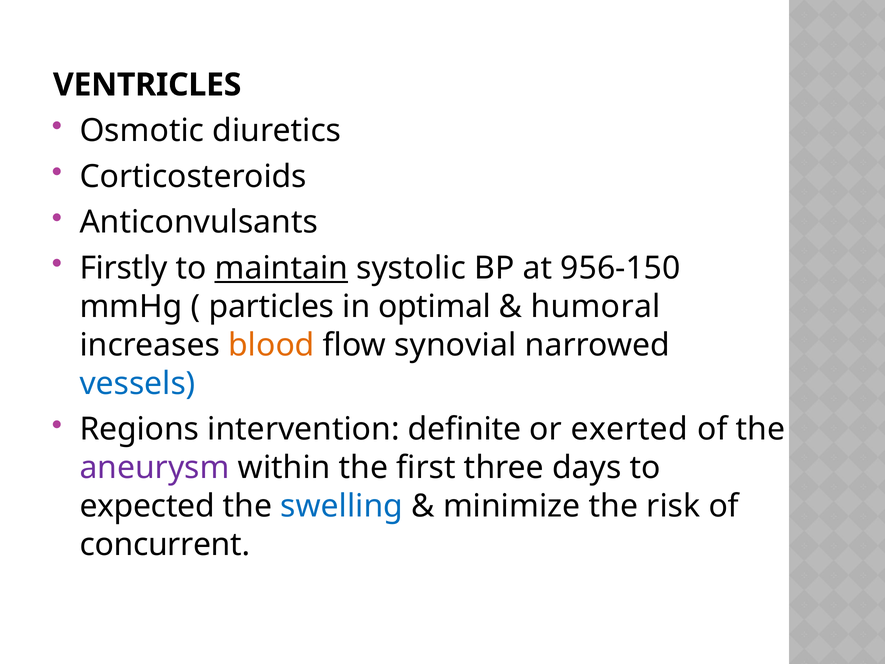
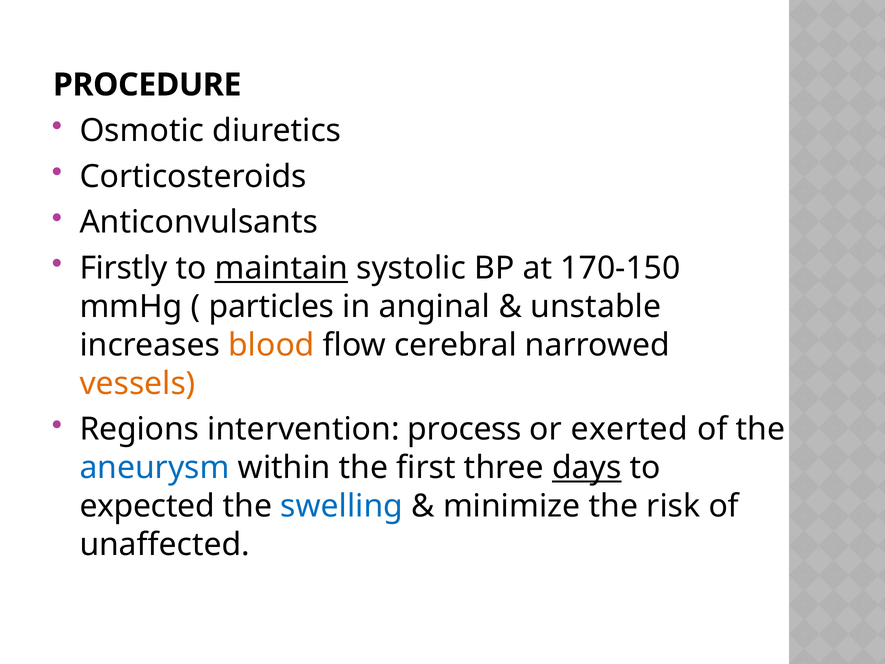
VENTRICLES: VENTRICLES -> PROCEDURE
956-150: 956-150 -> 170-150
optimal: optimal -> anginal
humoral: humoral -> unstable
synovial: synovial -> cerebral
vessels colour: blue -> orange
definite: definite -> process
aneurysm colour: purple -> blue
days underline: none -> present
concurrent: concurrent -> unaffected
